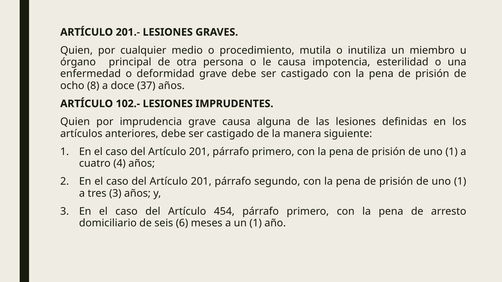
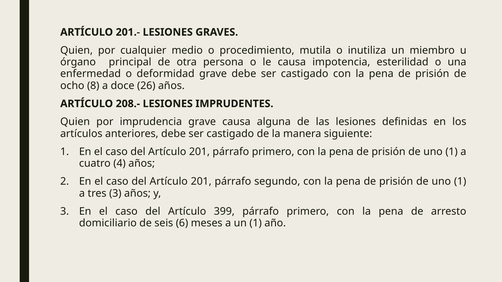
37: 37 -> 26
102.-: 102.- -> 208.-
454: 454 -> 399
